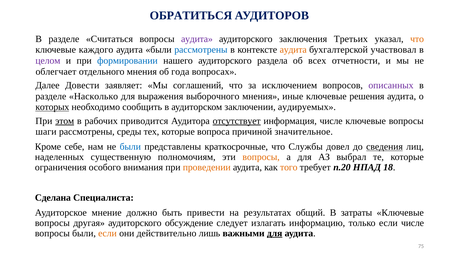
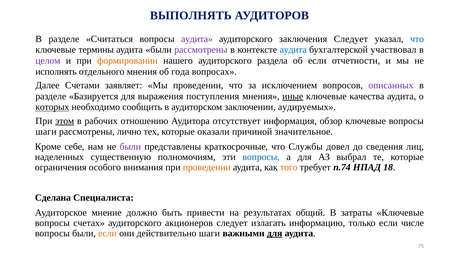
ОБРАТИТЬСЯ: ОБРАТИТЬСЯ -> ВЫПОЛНЯТЬ
заключения Третьих: Третьих -> Следует
что at (417, 39) colour: orange -> blue
каждого: каждого -> термины
рассмотрены at (201, 50) colour: blue -> purple
аудита at (293, 50) colour: orange -> blue
формировании colour: blue -> orange
об всех: всех -> если
облегчает: облегчает -> исполнять
Довести: Довести -> Счетами
Мы соглашений: соглашений -> проведении
Насколько: Насколько -> Базируется
выборочного: выборочного -> поступления
иные underline: none -> present
решения: решения -> качества
приводится: приводится -> отношению
отсутствует underline: present -> none
информация числе: числе -> обзор
среды: среды -> лично
вопроса: вопроса -> оказали
были at (130, 147) colour: blue -> purple
сведения underline: present -> none
вопросы at (261, 157) colour: orange -> blue
п.20: п.20 -> п.74
другая: другая -> счетах
обсуждение: обсуждение -> акционеров
действительно лишь: лишь -> шаги
